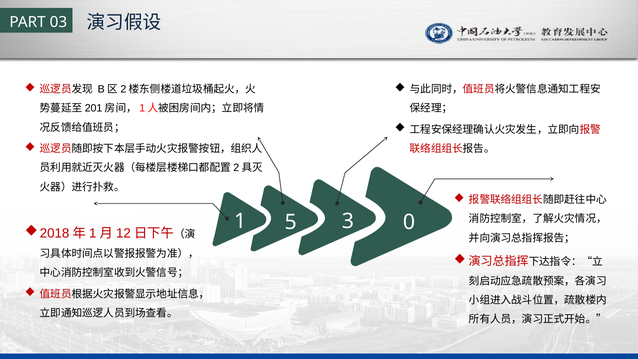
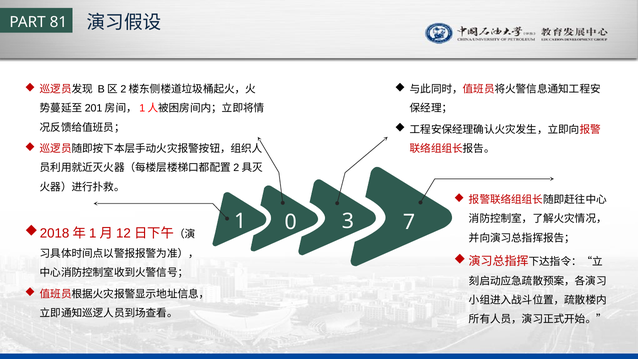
03: 03 -> 81
5: 5 -> 0
0: 0 -> 7
